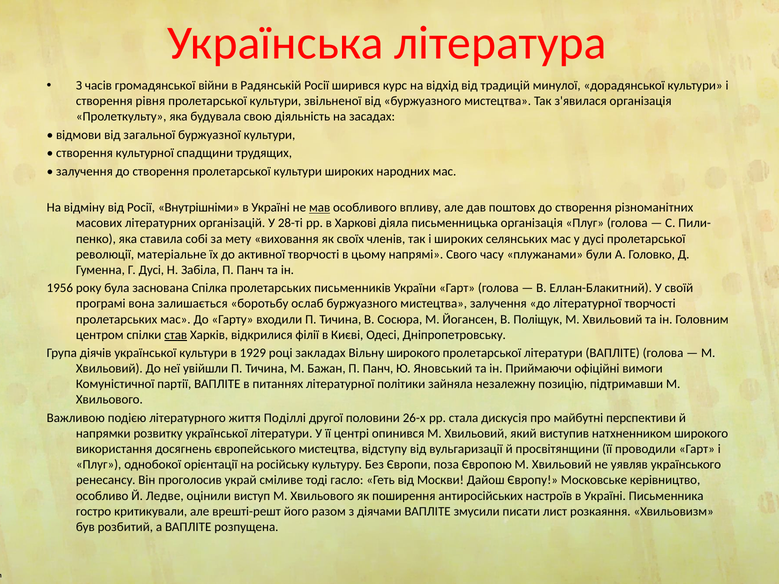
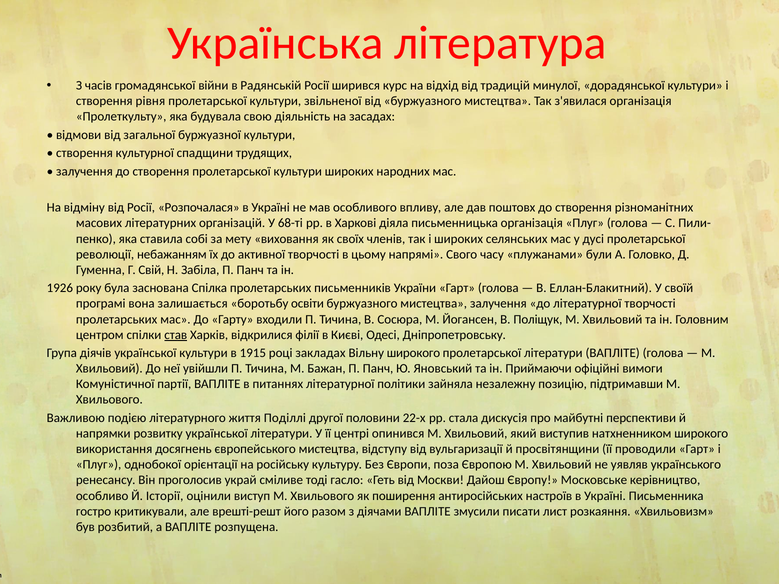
Внутрішніми: Внутрішніми -> Розпочалася
мав underline: present -> none
28-ті: 28-ті -> 68-ті
матеріальне: матеріальне -> небажанням
Г Дусі: Дусі -> Свій
1956: 1956 -> 1926
ослаб: ослаб -> освіти
1929: 1929 -> 1915
26-х: 26-х -> 22-х
Ледве: Ледве -> Історії
